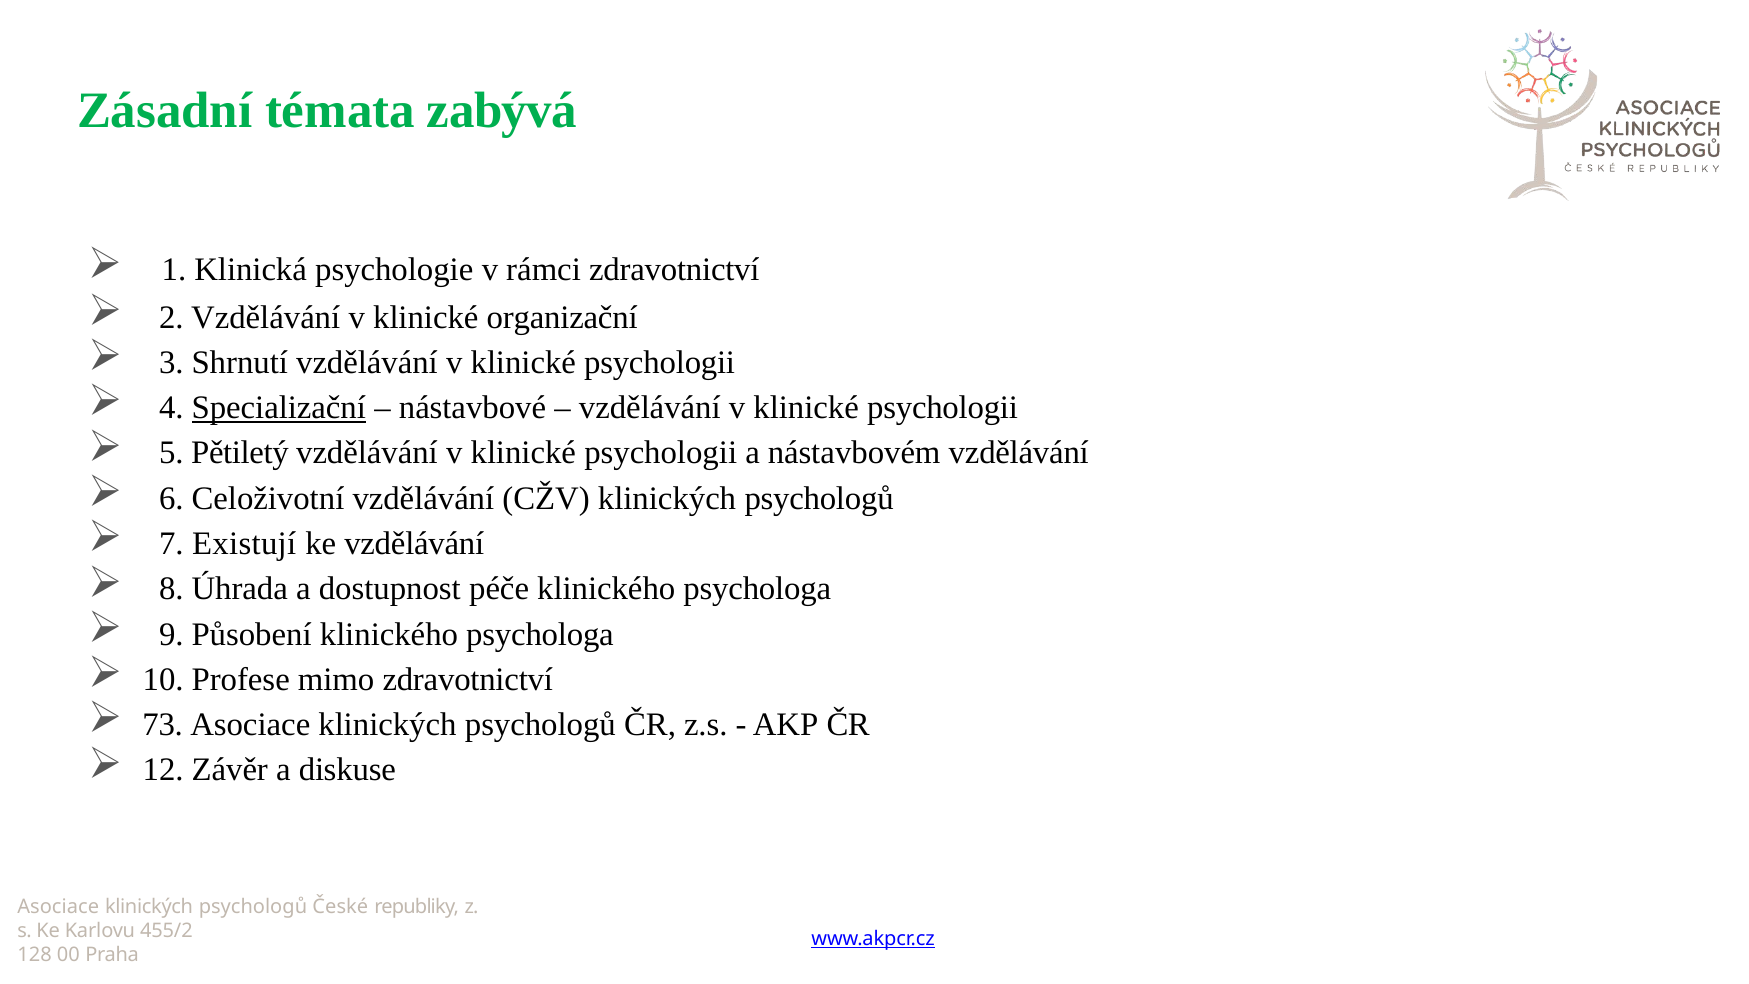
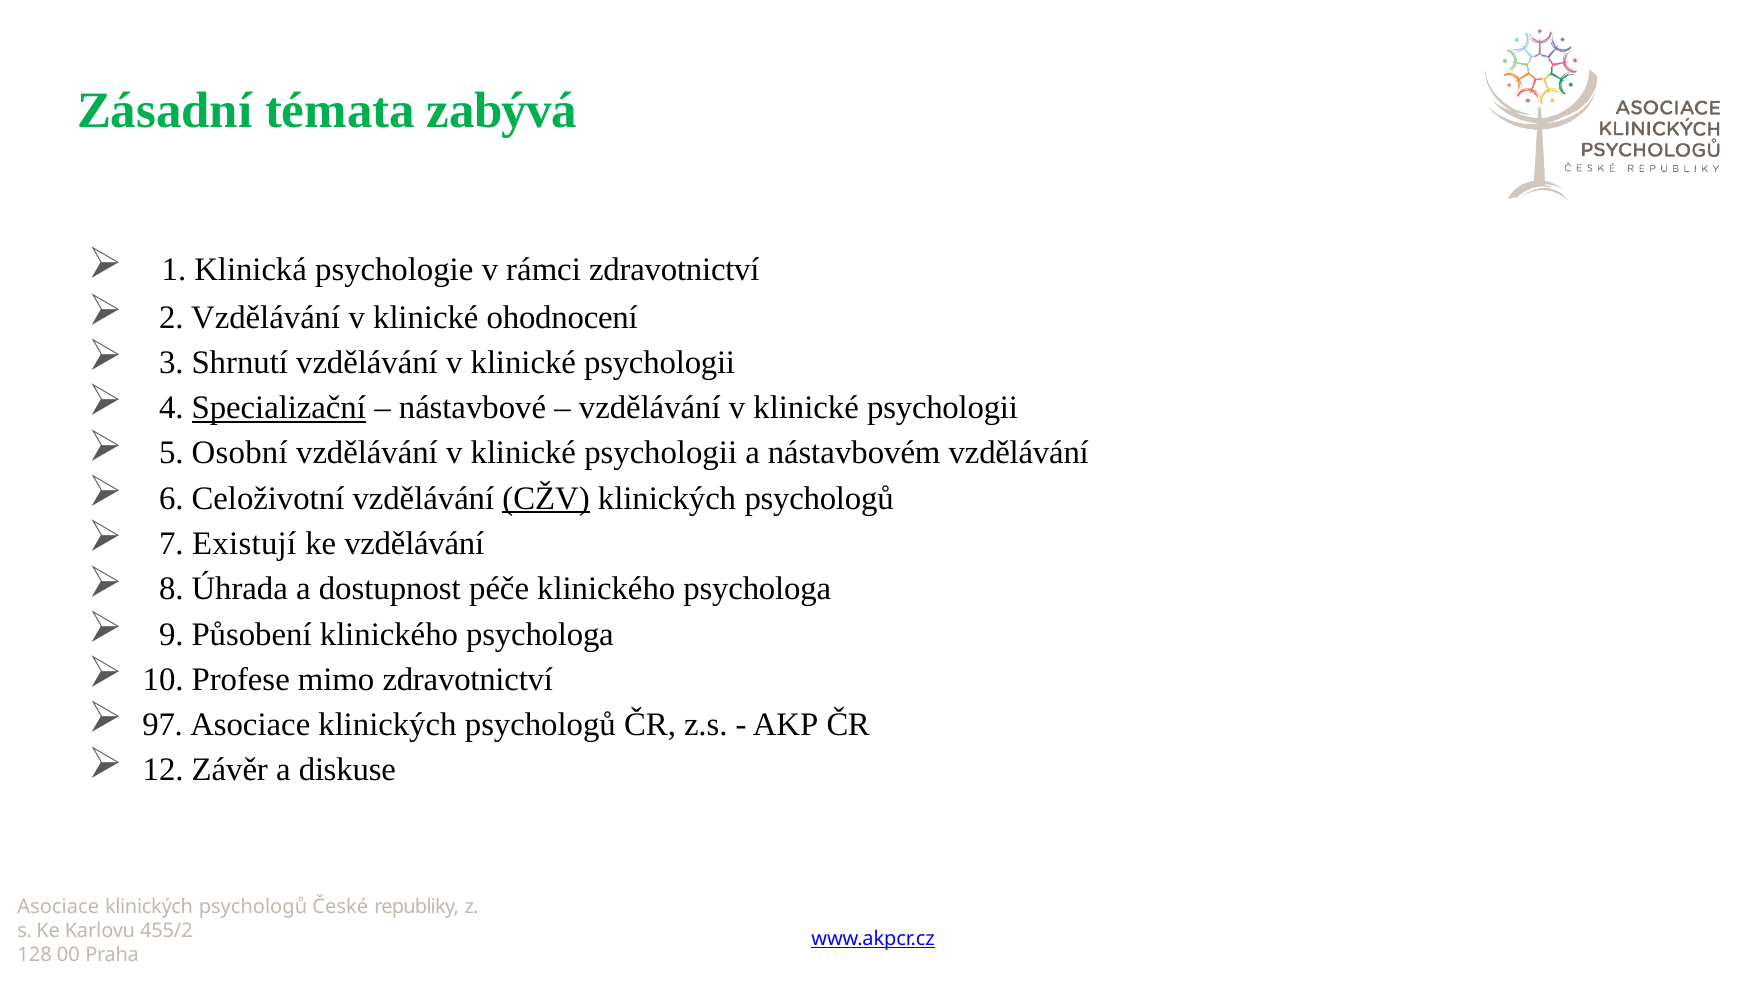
organizační: organizační -> ohodnocení
Pětiletý: Pětiletý -> Osobní
CŽV underline: none -> present
73: 73 -> 97
